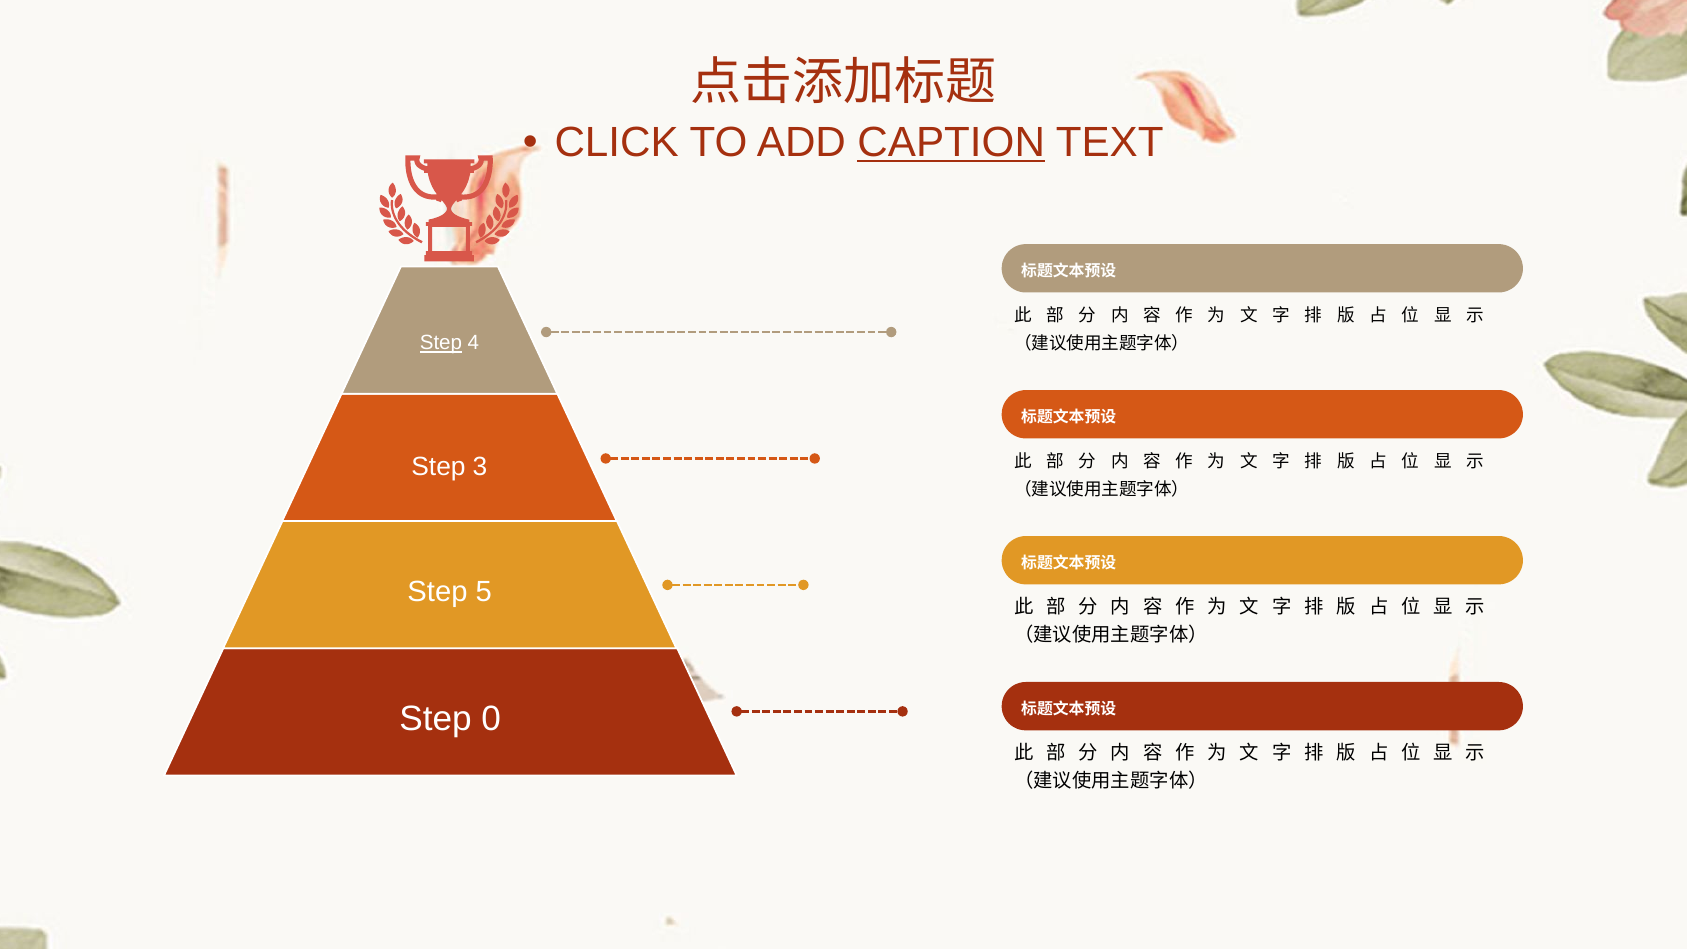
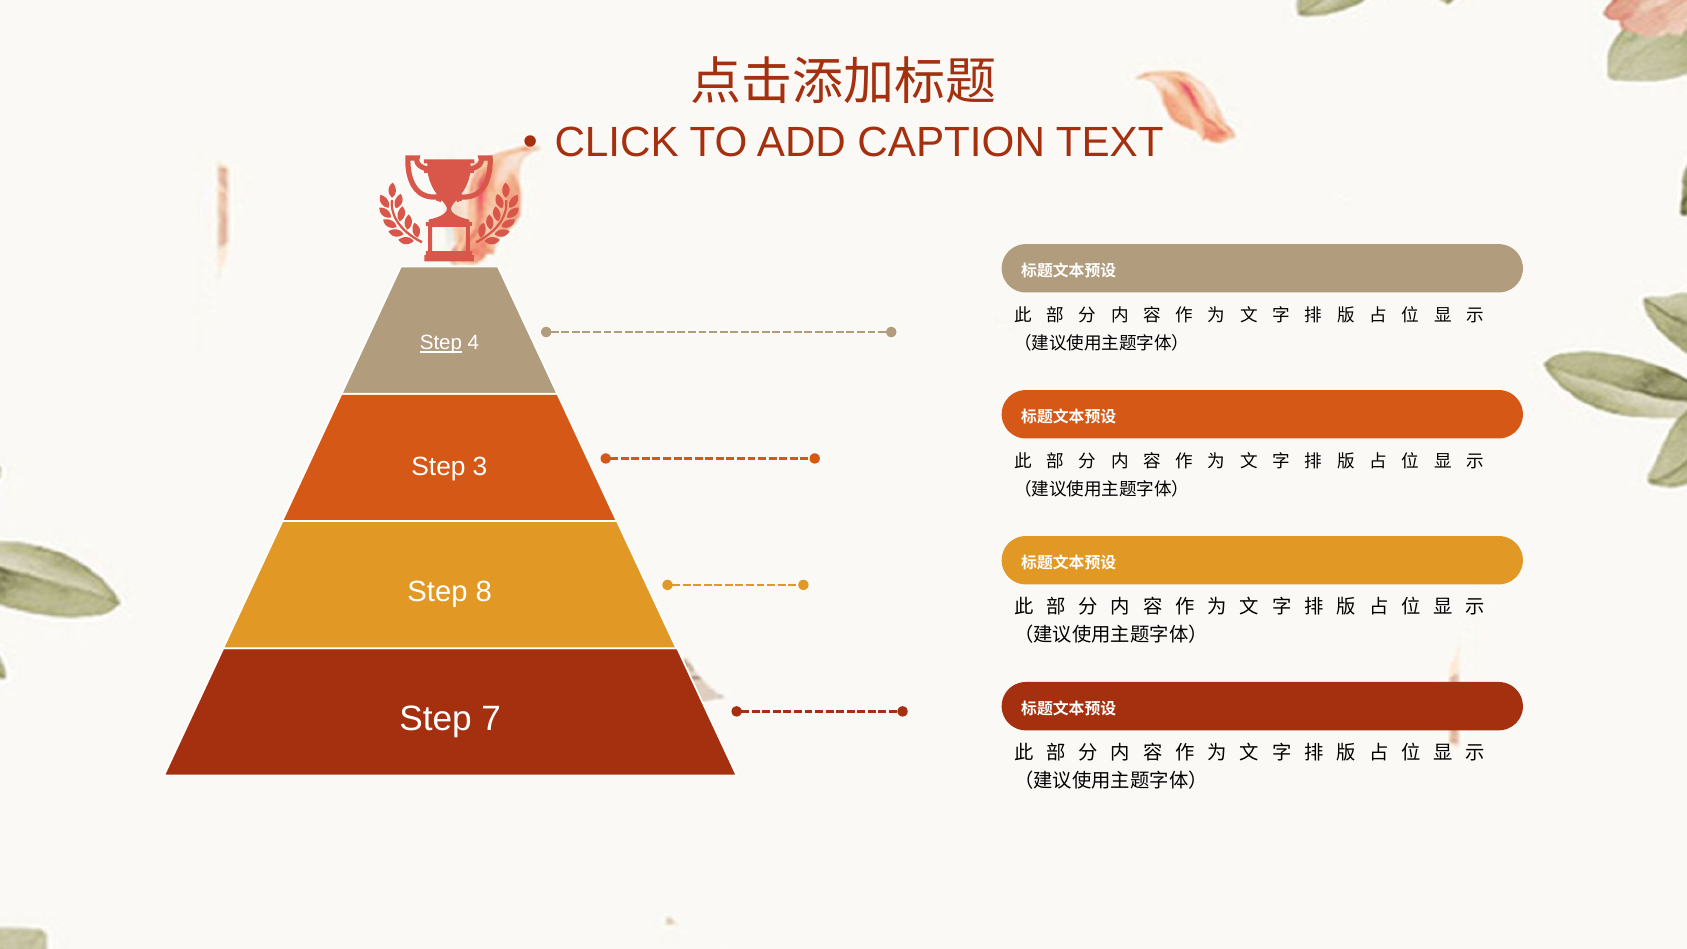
CAPTION underline: present -> none
5: 5 -> 8
0: 0 -> 7
